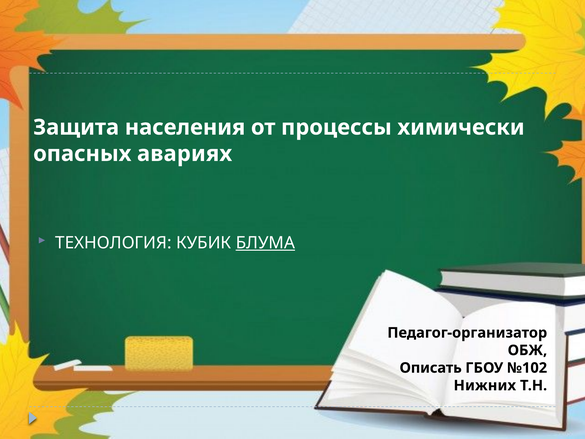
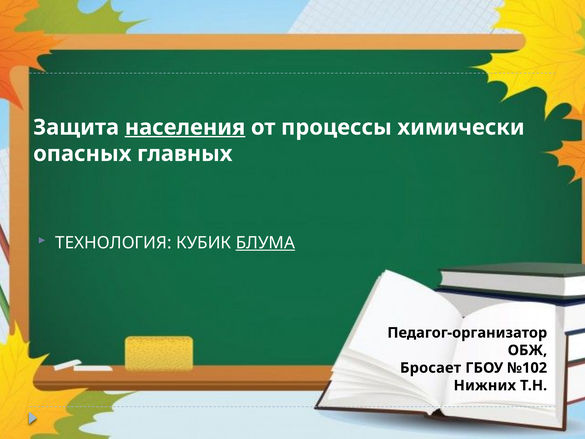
населения underline: none -> present
авариях: авариях -> главных
Описать: Описать -> Бросает
